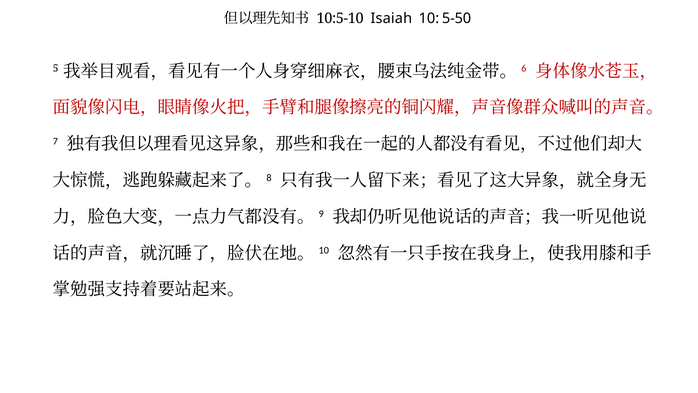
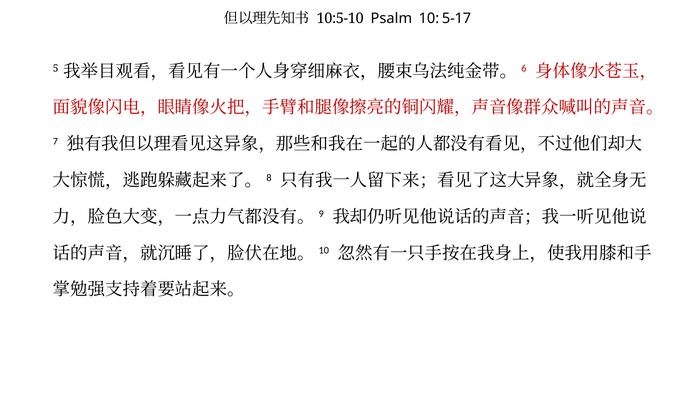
Isaiah: Isaiah -> Psalm
5-50: 5-50 -> 5-17
